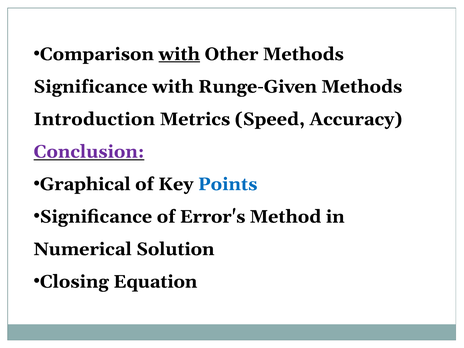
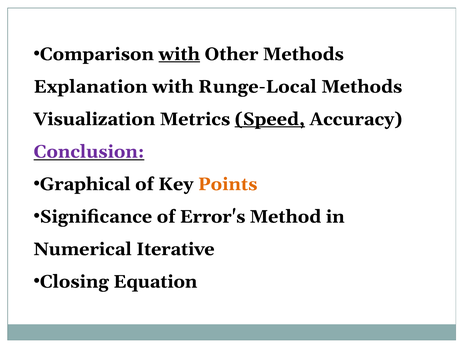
Significance at (91, 87): Significance -> Explanation
Runge-Given: Runge-Given -> Runge-Local
Introduction: Introduction -> Visualization
Speed underline: none -> present
Points colour: blue -> orange
Solution: Solution -> Iterative
